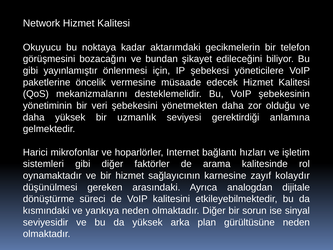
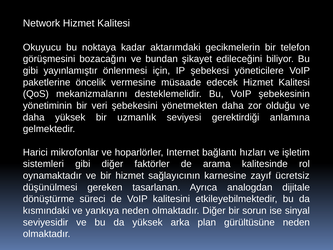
kolaydır: kolaydır -> ücretsiz
arasındaki: arasındaki -> tasarlanan
